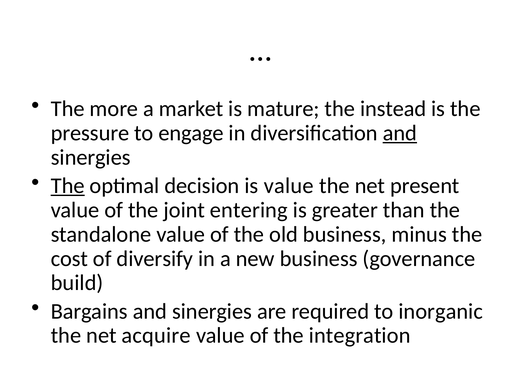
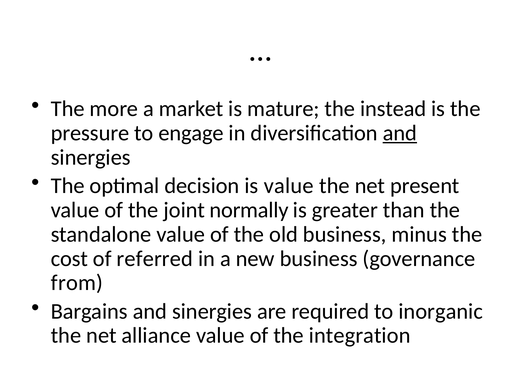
The at (68, 186) underline: present -> none
entering: entering -> normally
diversify: diversify -> referred
build: build -> from
acquire: acquire -> alliance
